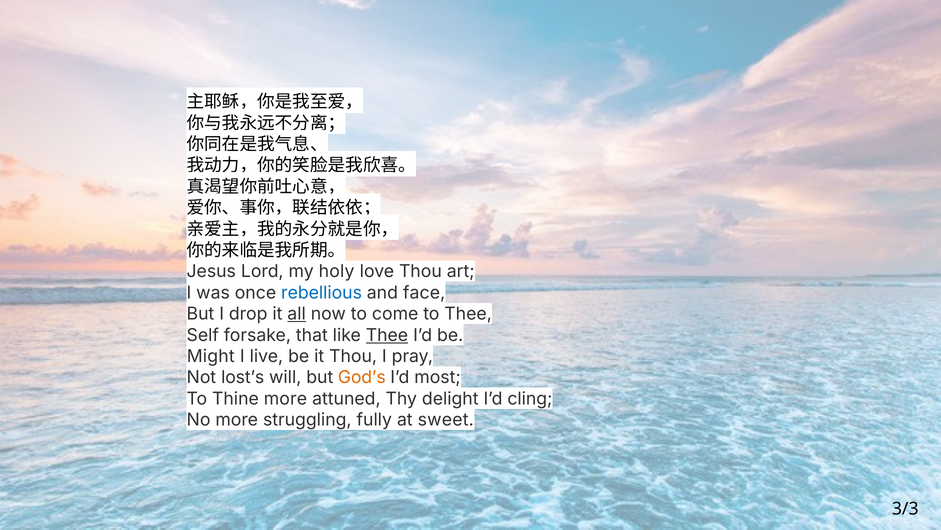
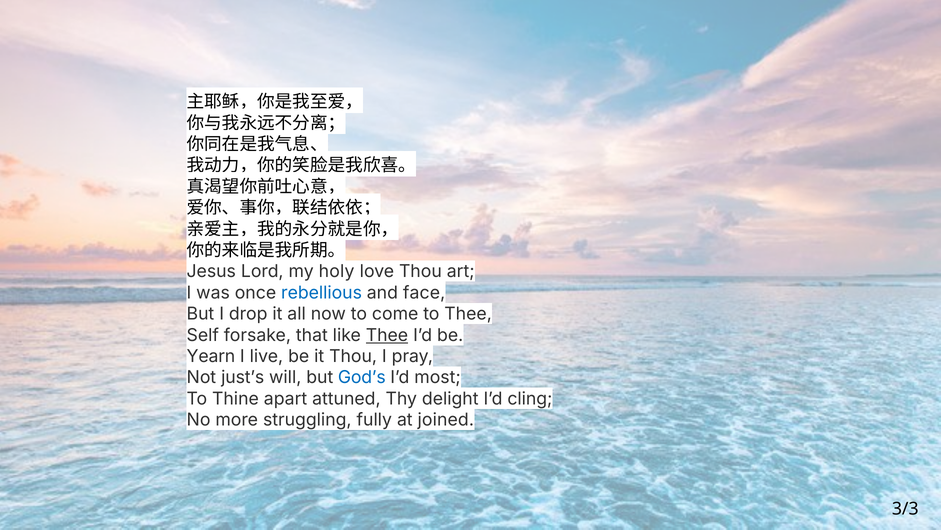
all underline: present -> none
Might: Might -> Yearn
lost’s: lost’s -> just’s
God’s colour: orange -> blue
Thine more: more -> apart
sweet: sweet -> joined
